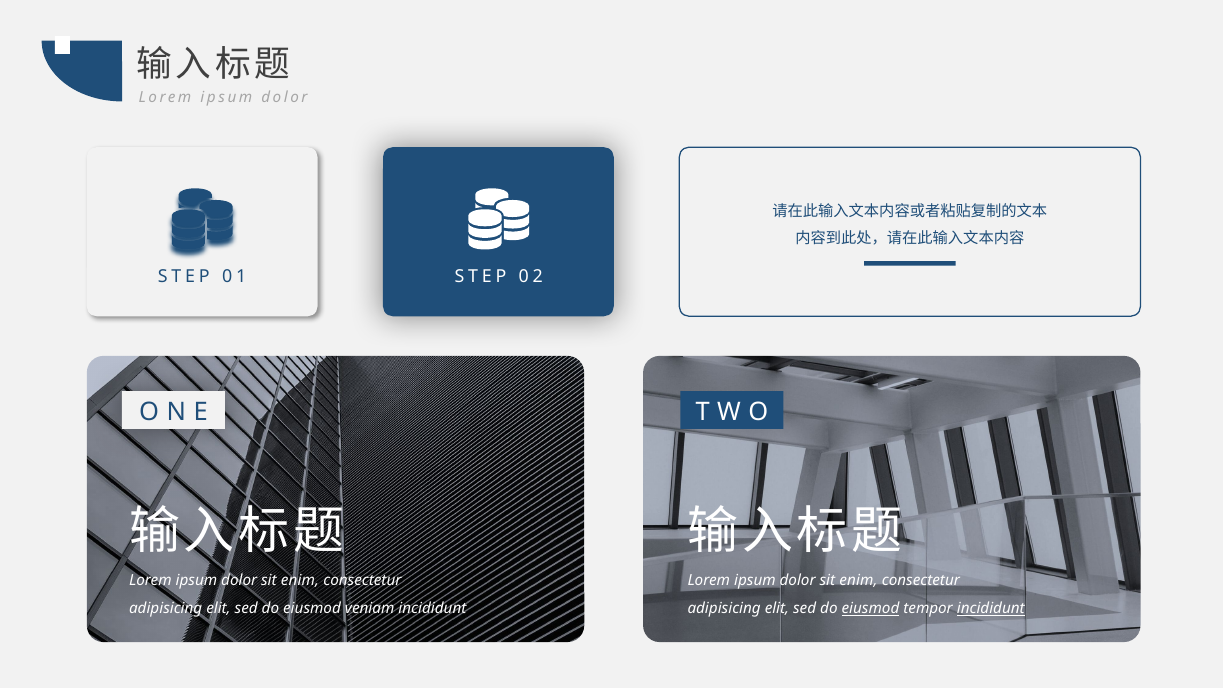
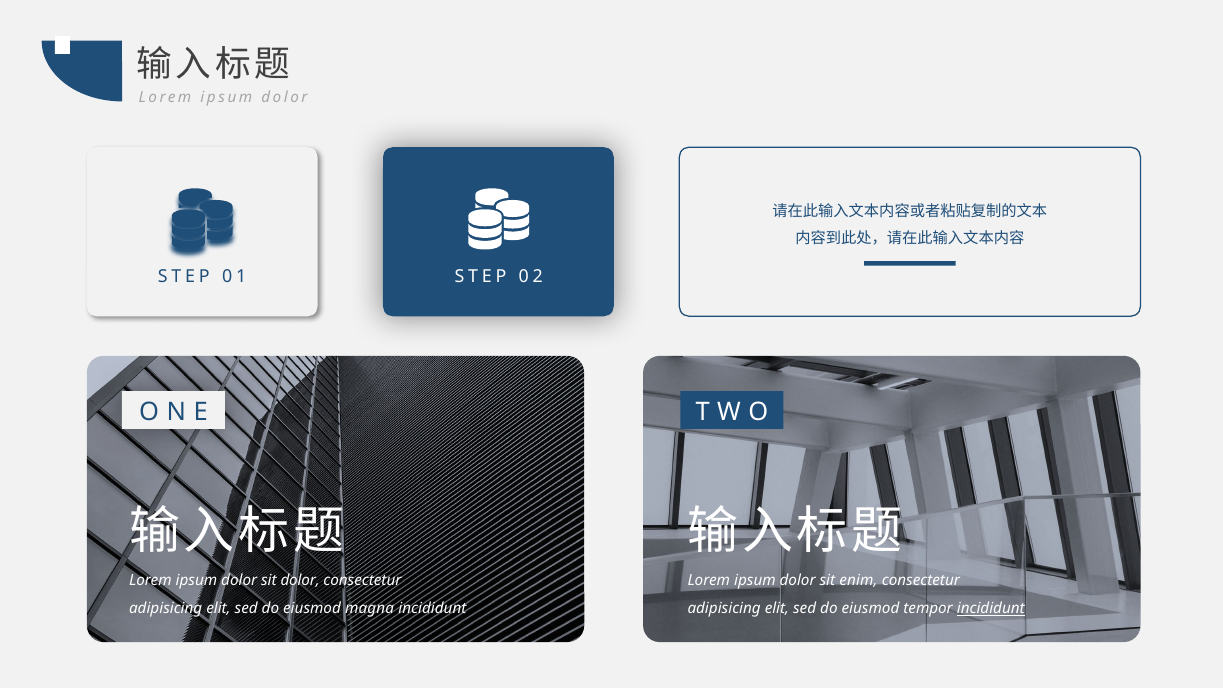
enim at (300, 581): enim -> dolor
veniam: veniam -> magna
eiusmod at (870, 608) underline: present -> none
